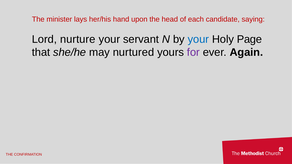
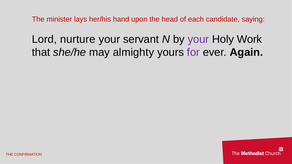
your at (198, 39) colour: blue -> purple
Page: Page -> Work
nurtured: nurtured -> almighty
